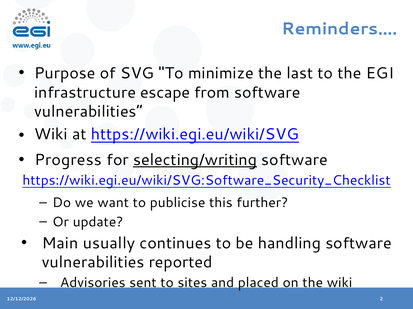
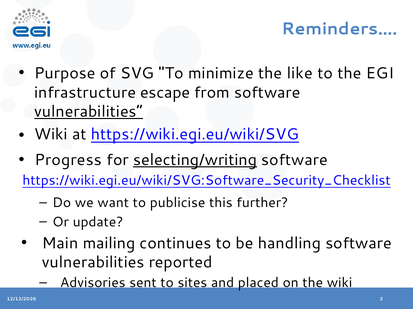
last: last -> like
vulnerabilities“ underline: none -> present
usually: usually -> mailing
